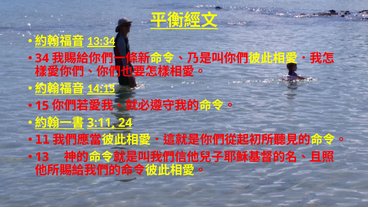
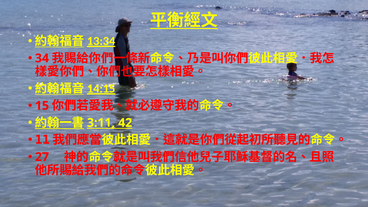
24: 24 -> 42
13: 13 -> 27
